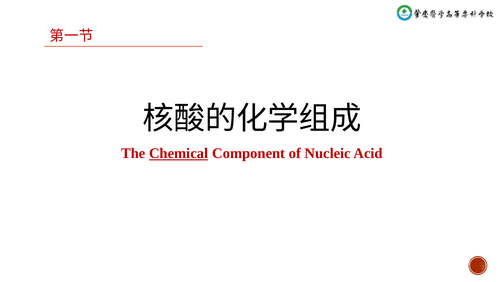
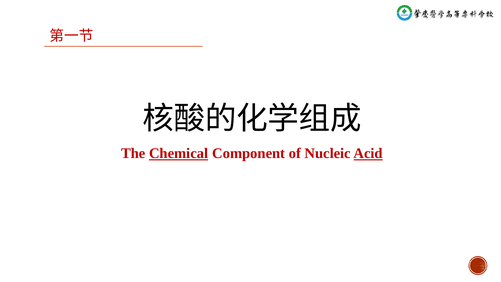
Acid underline: none -> present
